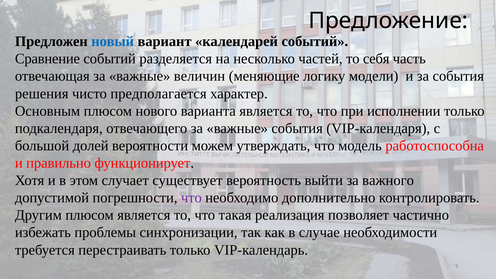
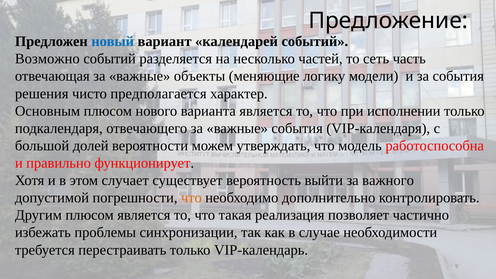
Сравнение: Сравнение -> Возможно
себя: себя -> сеть
величин: величин -> объекты
что at (191, 198) colour: purple -> orange
